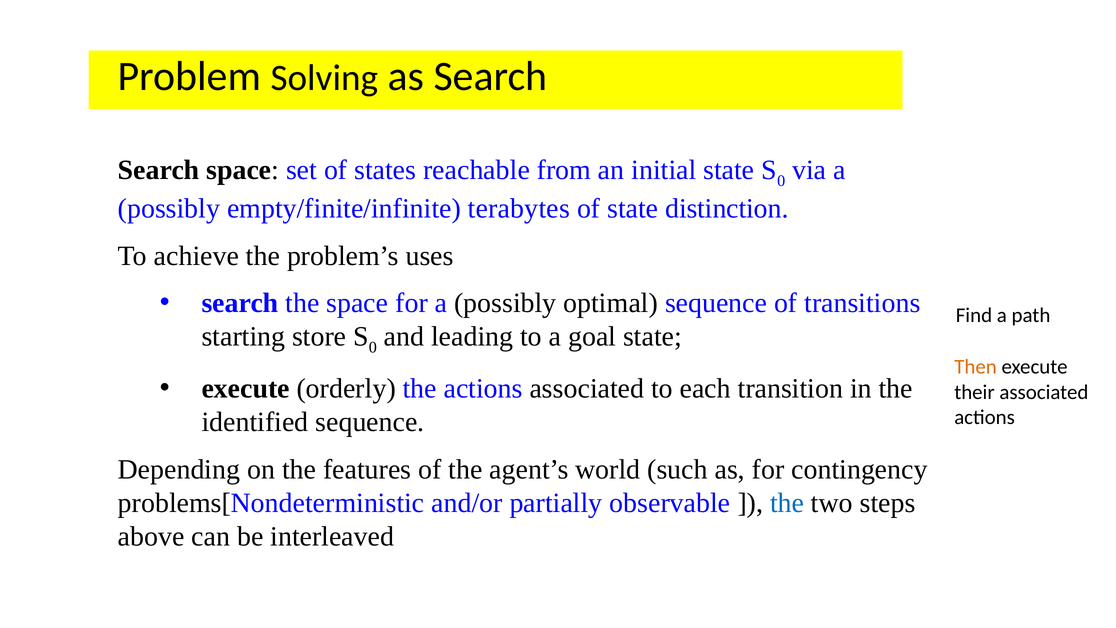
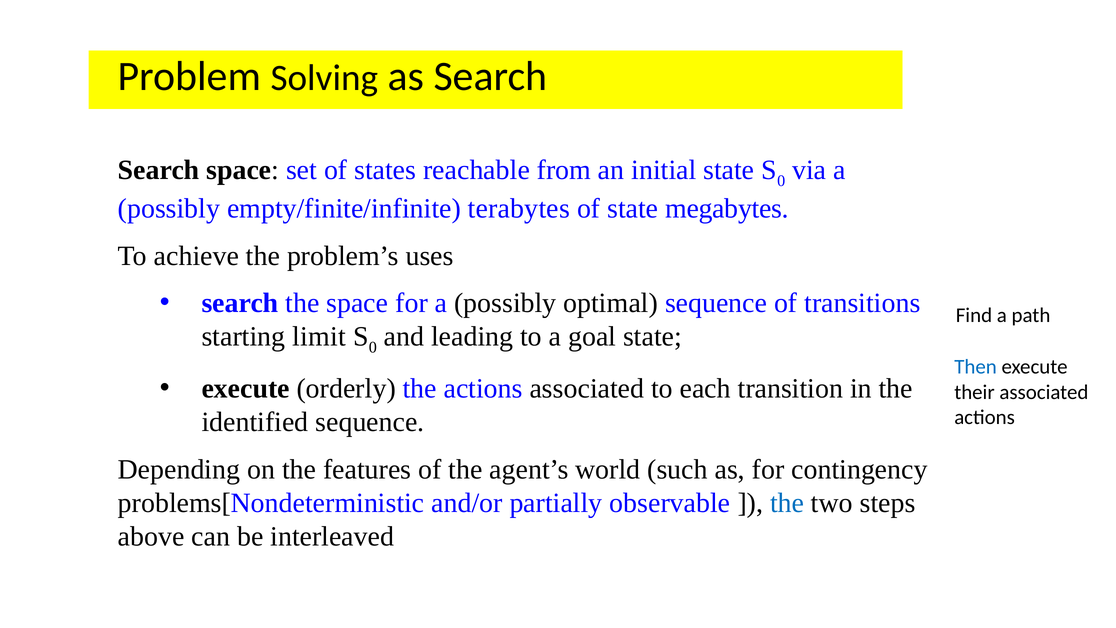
distinction: distinction -> megabytes
store: store -> limit
Then colour: orange -> blue
